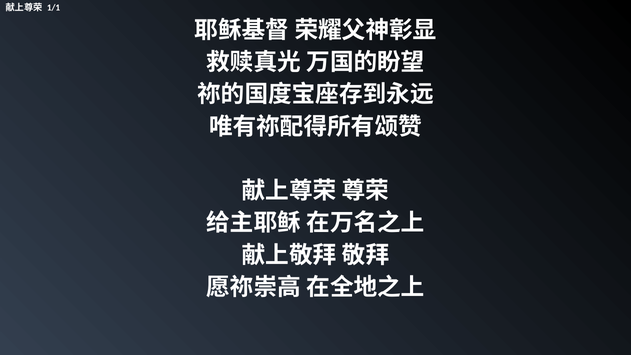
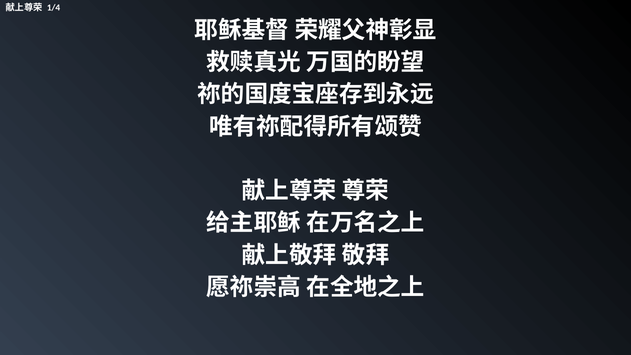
1/1: 1/1 -> 1/4
